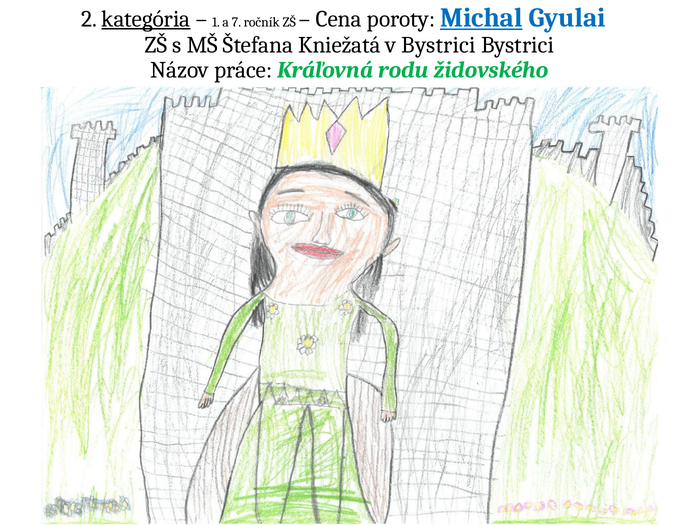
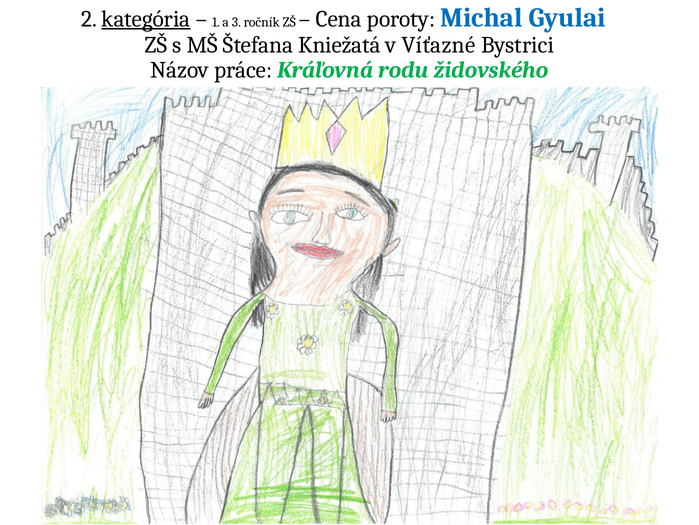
7: 7 -> 3
Michal underline: present -> none
v Bystrici: Bystrici -> Víťazné
